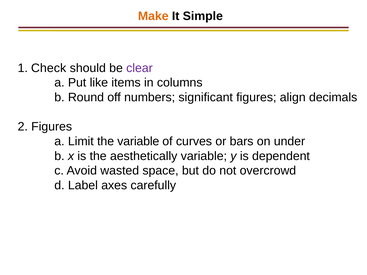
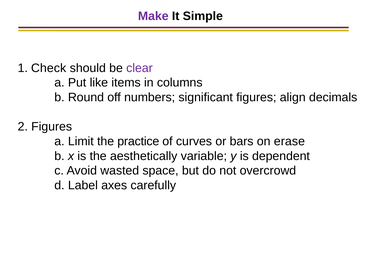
Make colour: orange -> purple
the variable: variable -> practice
under: under -> erase
